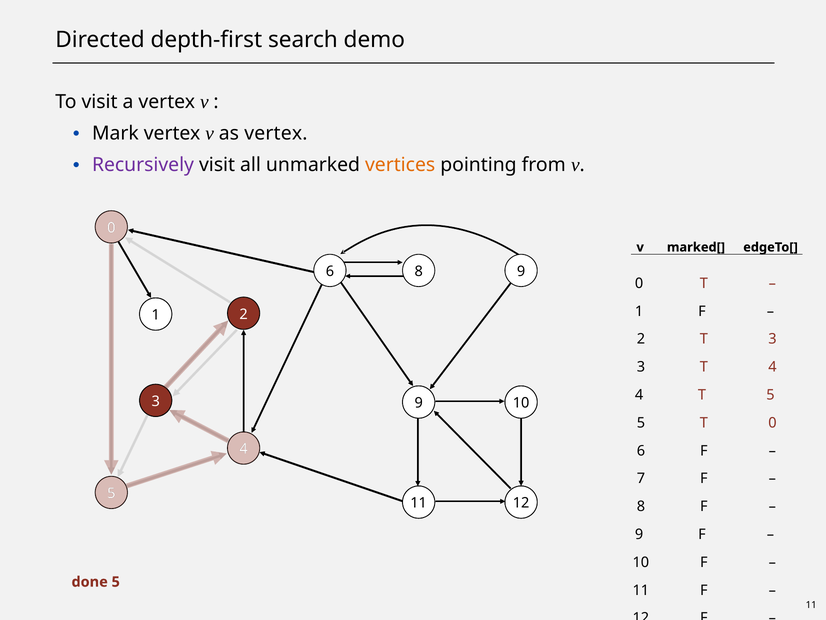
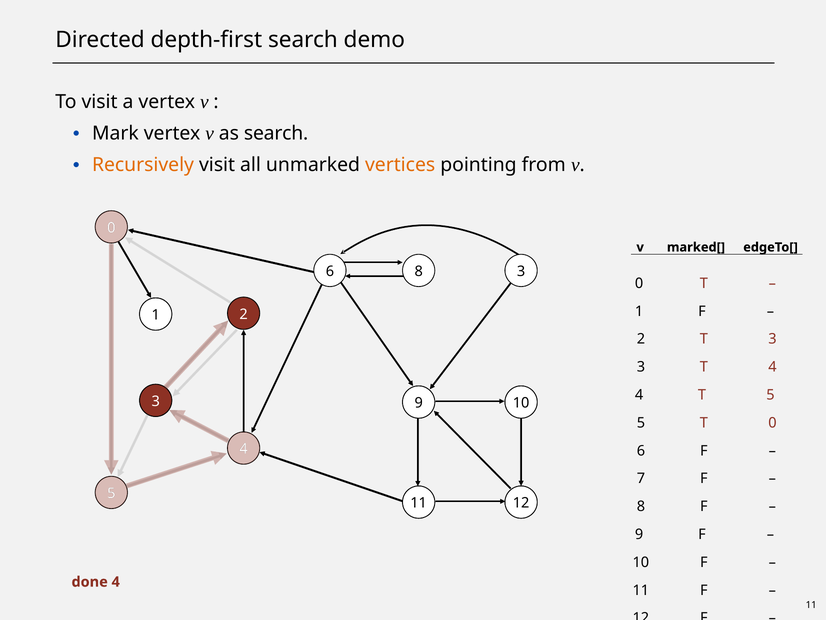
as vertex: vertex -> search
Recursively colour: purple -> orange
9 at (521, 271): 9 -> 3
done 5: 5 -> 4
